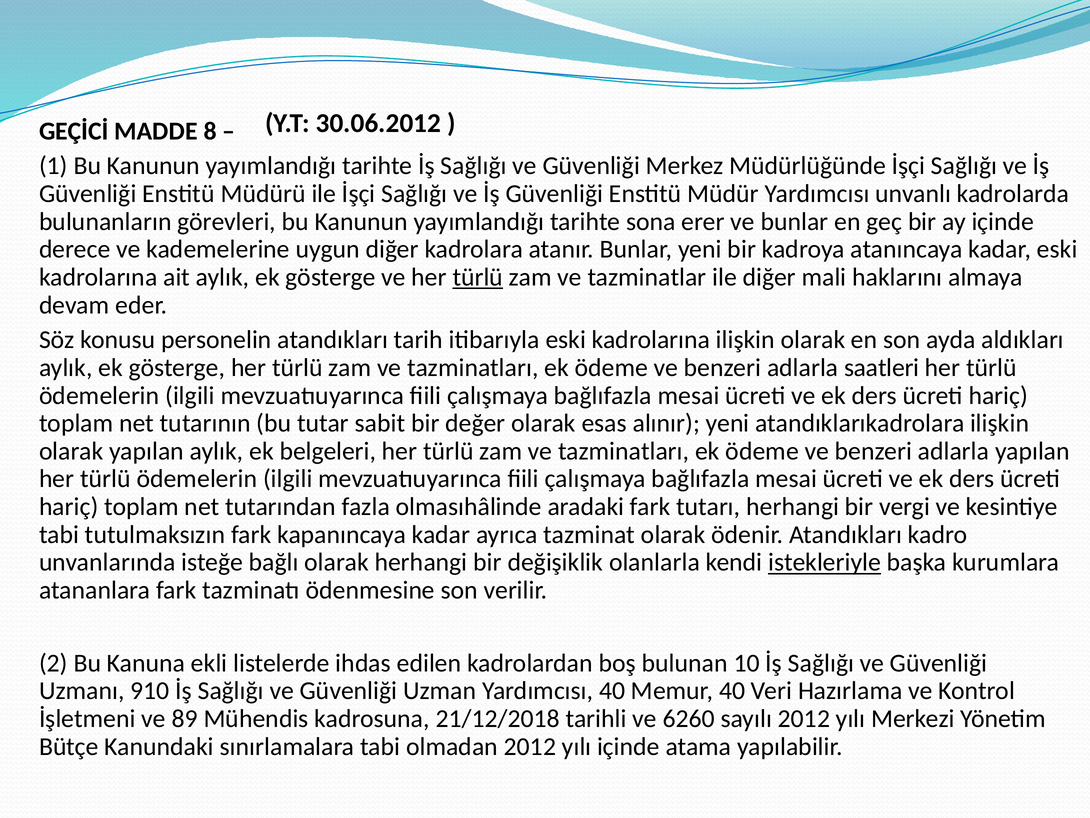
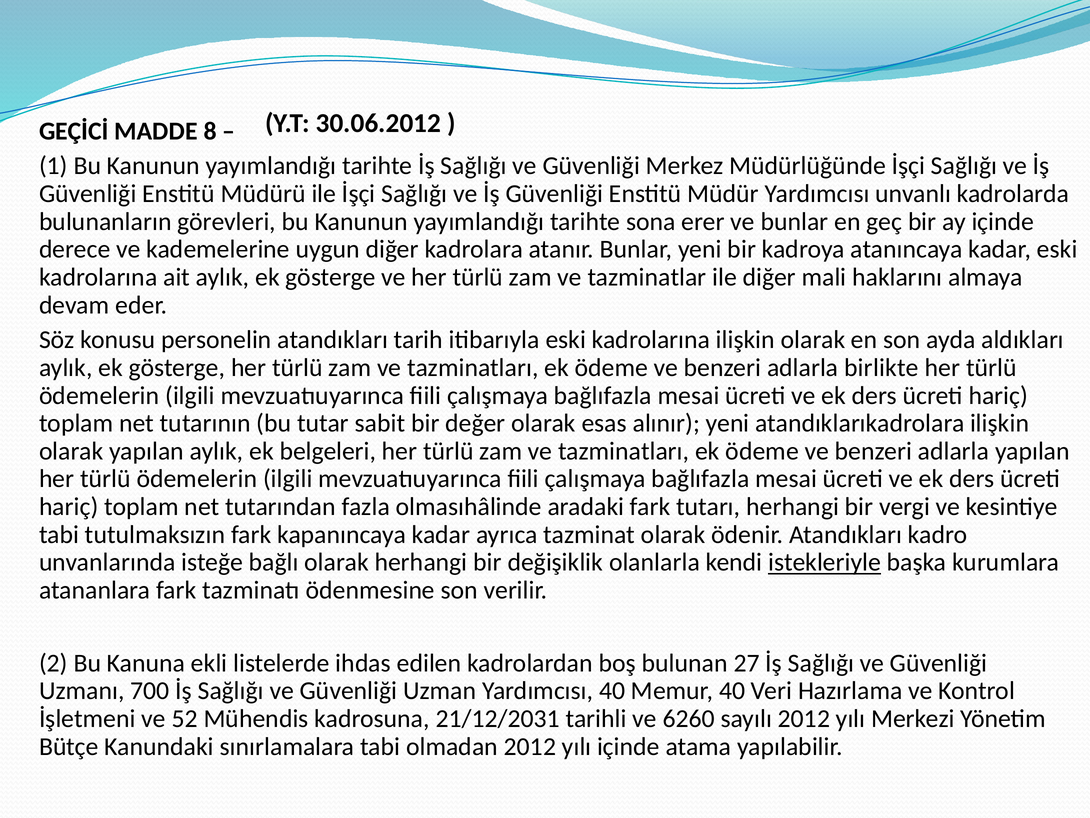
türlü at (478, 277) underline: present -> none
saatleri: saatleri -> birlikte
10: 10 -> 27
910: 910 -> 700
89: 89 -> 52
21/12/2018: 21/12/2018 -> 21/12/2031
